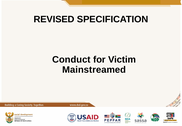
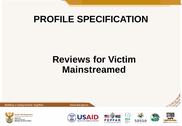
REVISED: REVISED -> PROFILE
Conduct: Conduct -> Reviews
